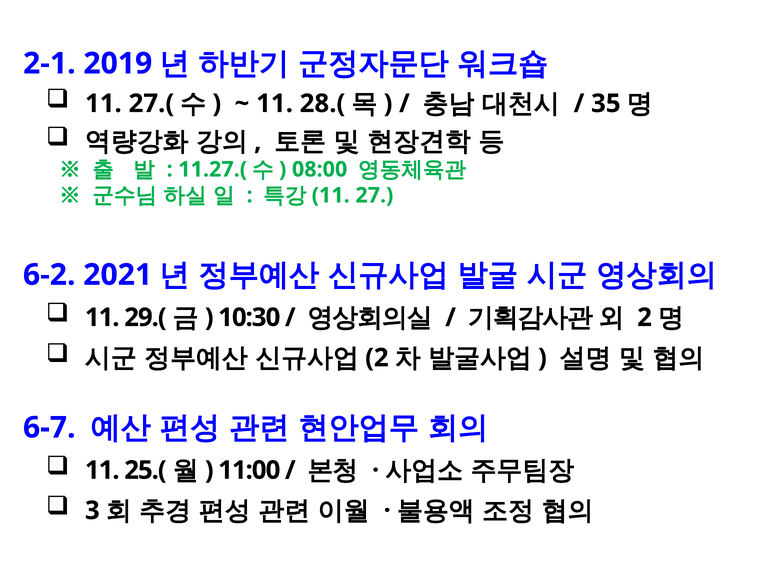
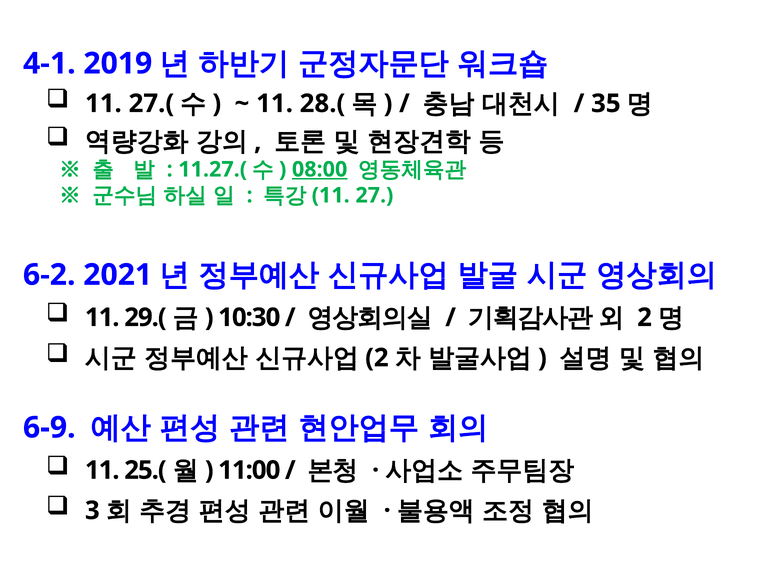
2-1: 2-1 -> 4-1
08:00 underline: none -> present
6-7: 6-7 -> 6-9
